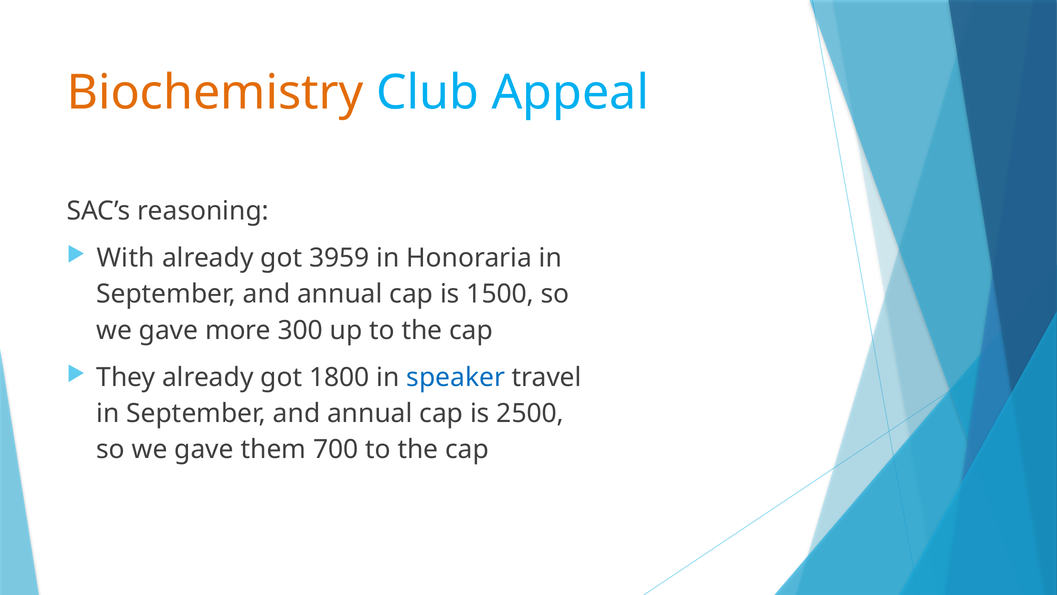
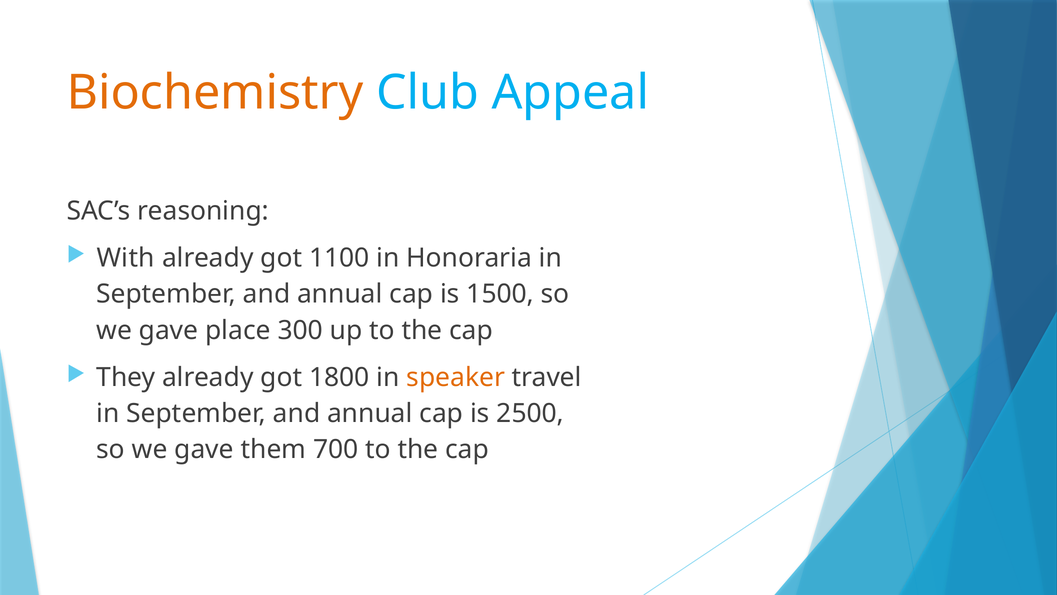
3959: 3959 -> 1100
more: more -> place
speaker colour: blue -> orange
